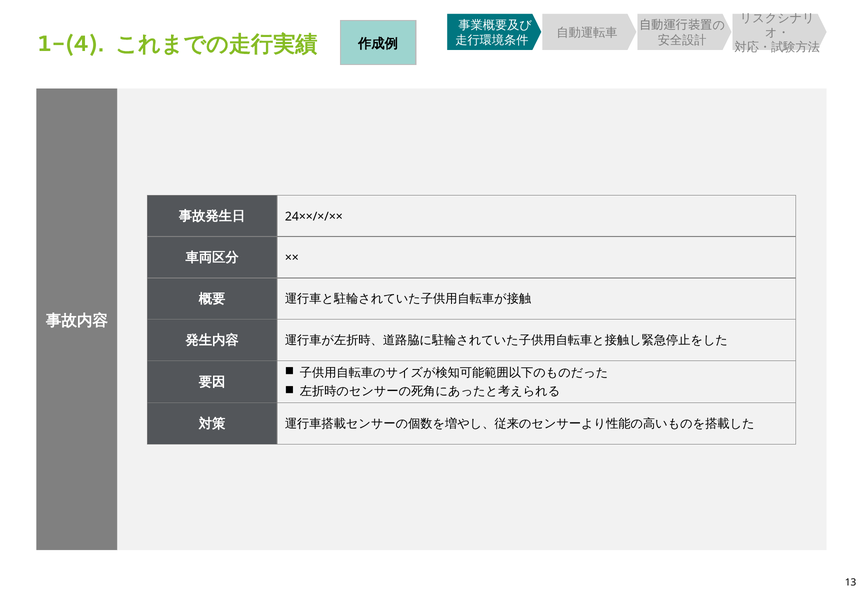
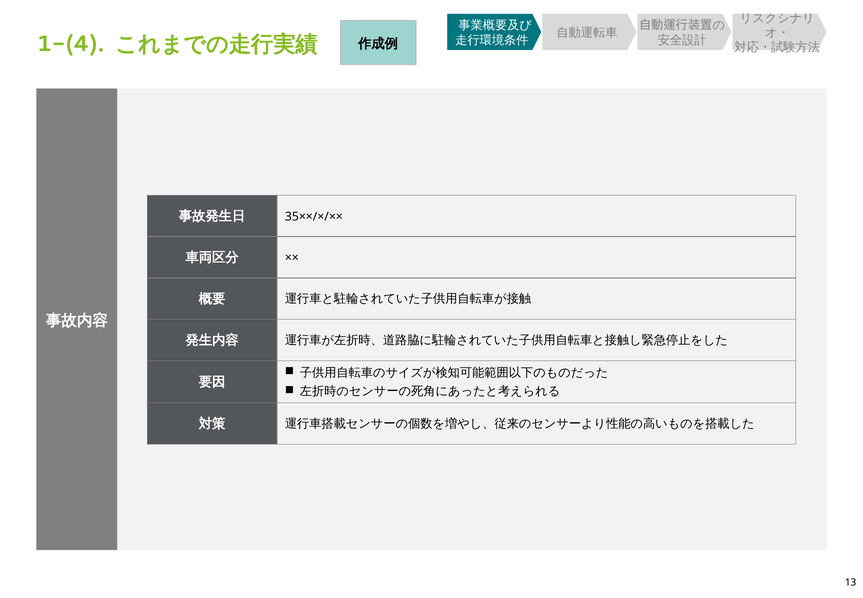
24××/×/××: 24××/×/×× -> 35××/×/××
